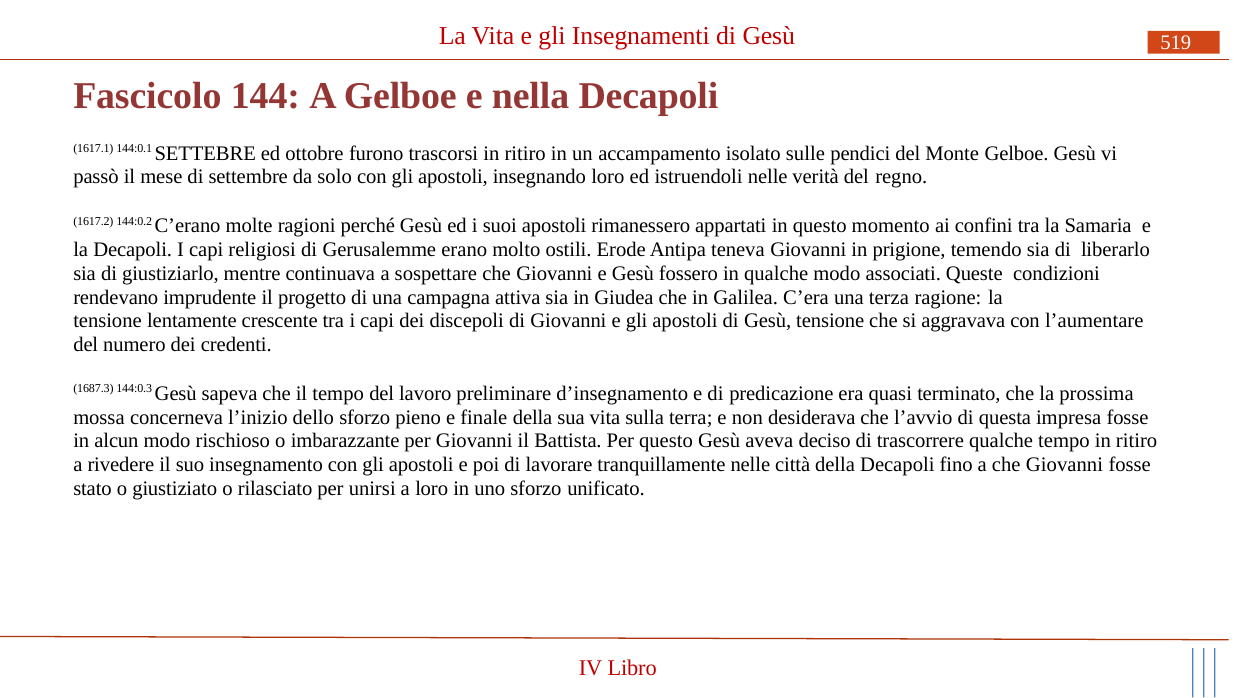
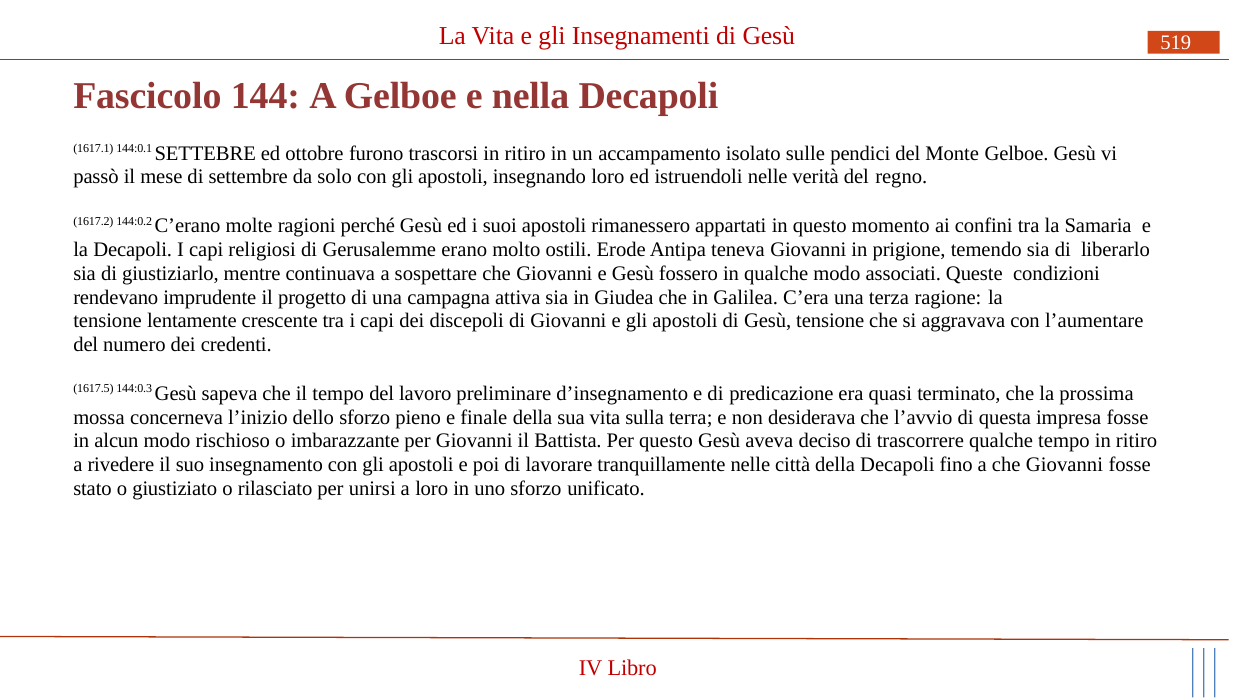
1687.3: 1687.3 -> 1617.5
